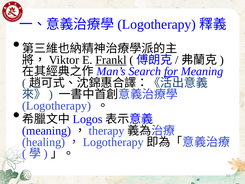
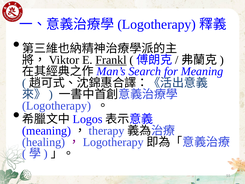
for underline: present -> none
